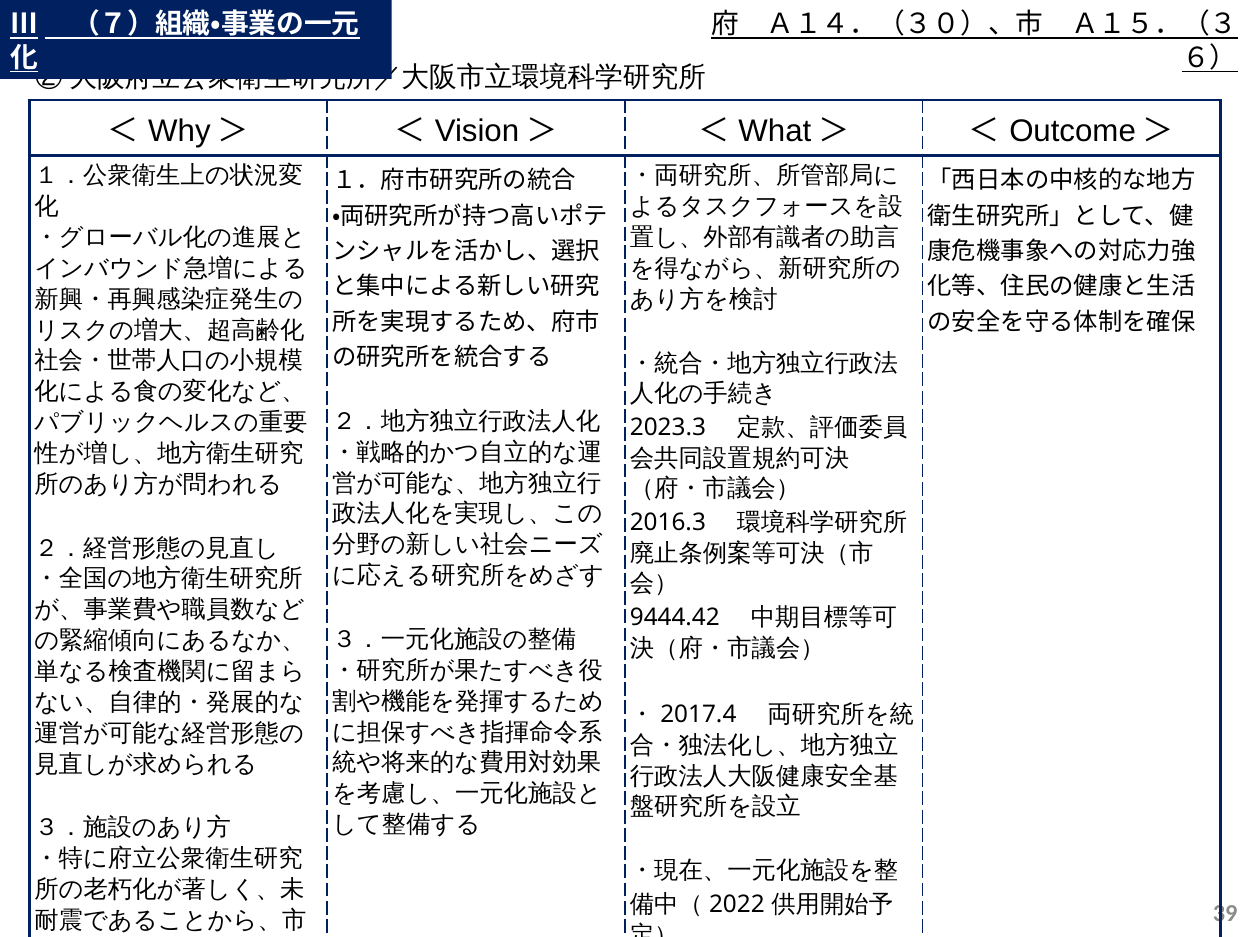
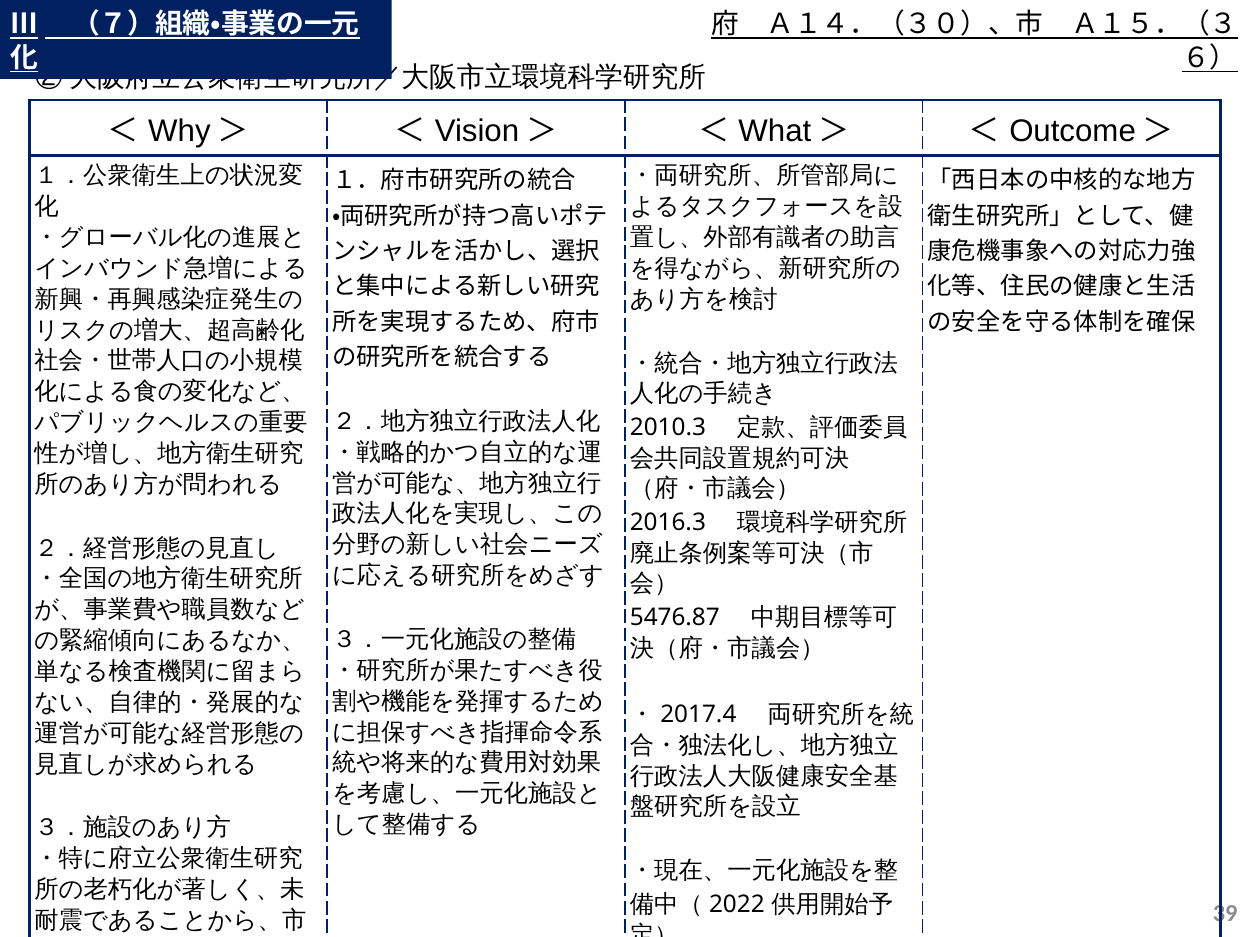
2023.3: 2023.3 -> 2010.3
9444.42: 9444.42 -> 5476.87
